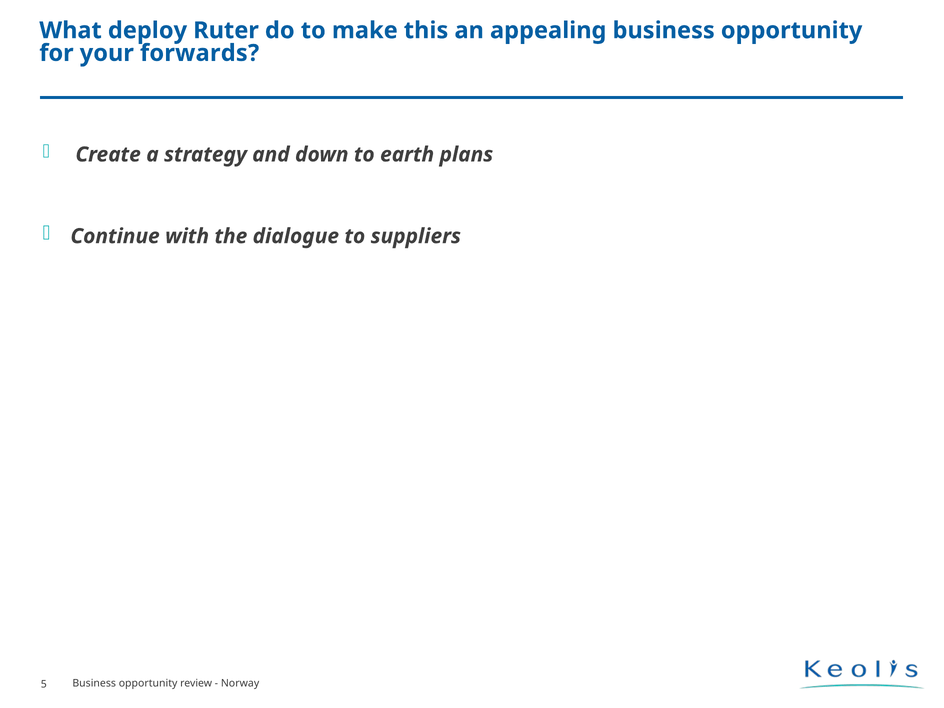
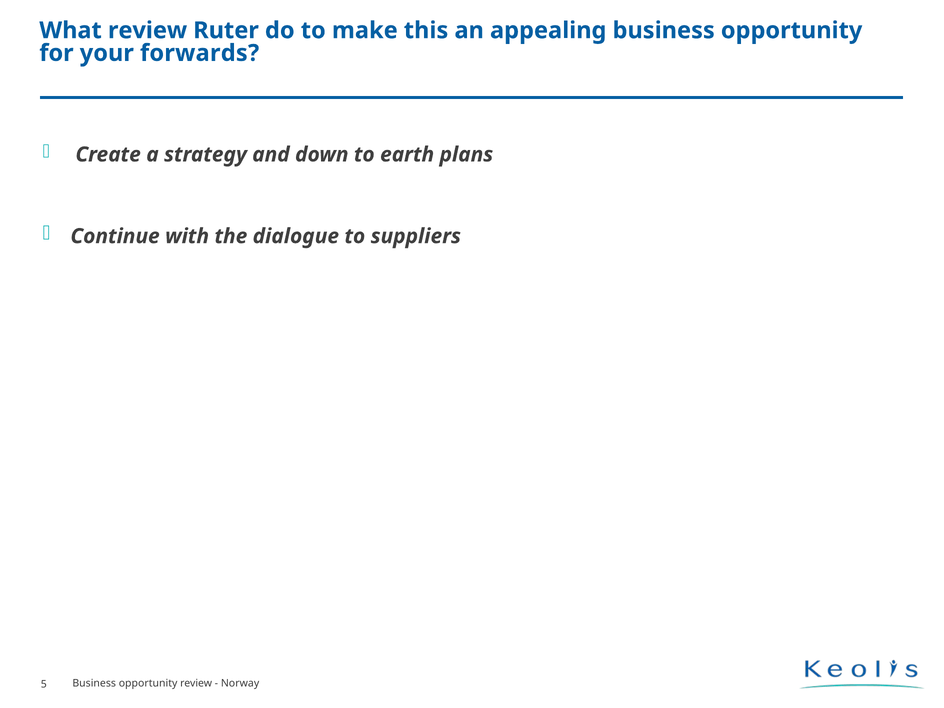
What deploy: deploy -> review
